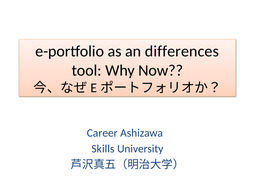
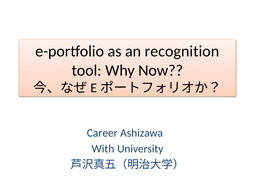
differences: differences -> recognition
Skills: Skills -> With
